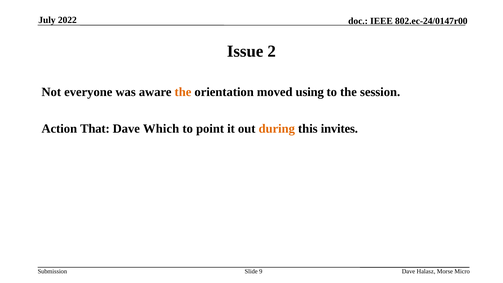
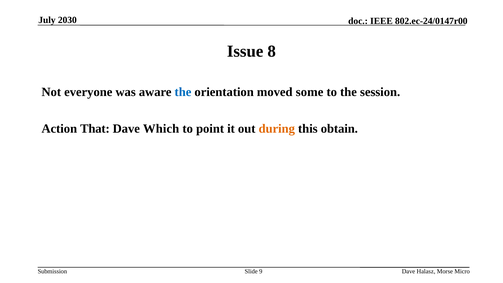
2022: 2022 -> 2030
2: 2 -> 8
the at (183, 92) colour: orange -> blue
using: using -> some
invites: invites -> obtain
